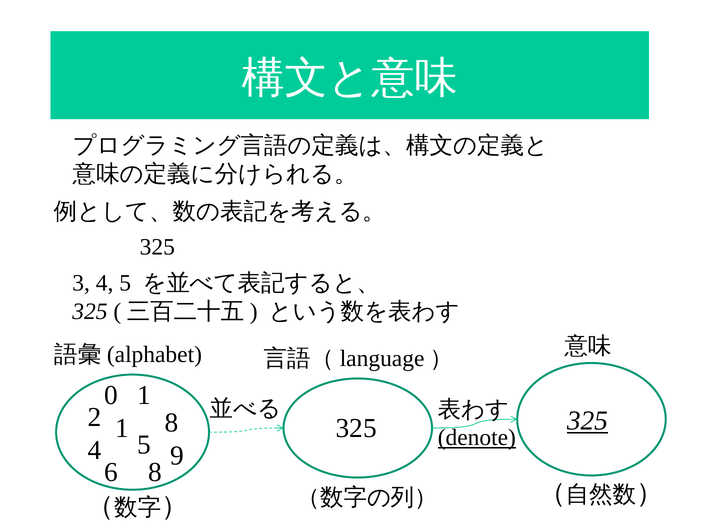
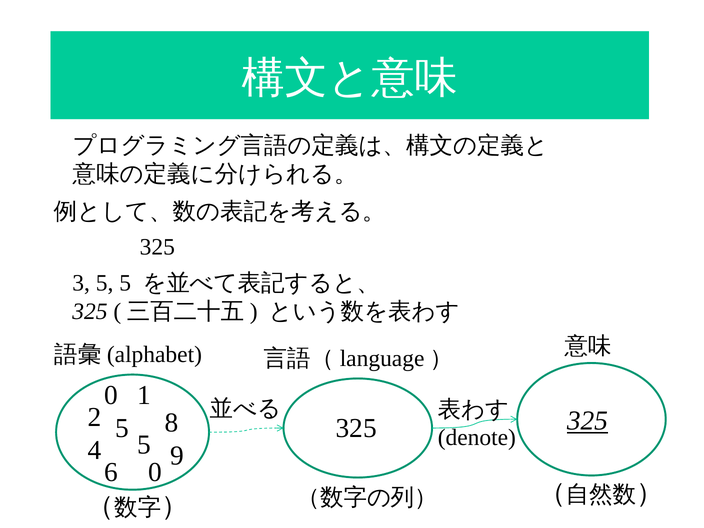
3 4: 4 -> 5
2 1: 1 -> 5
denote underline: present -> none
6 8: 8 -> 0
